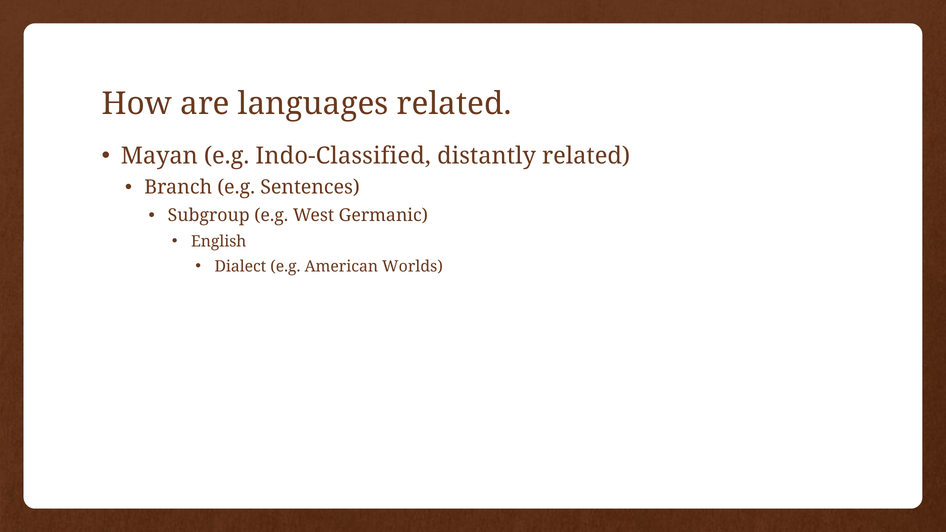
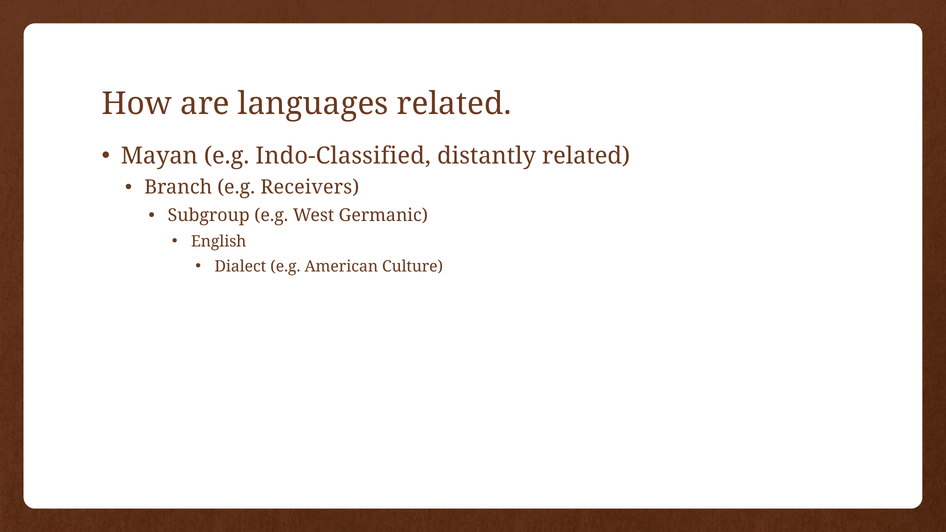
Sentences: Sentences -> Receivers
Worlds: Worlds -> Culture
